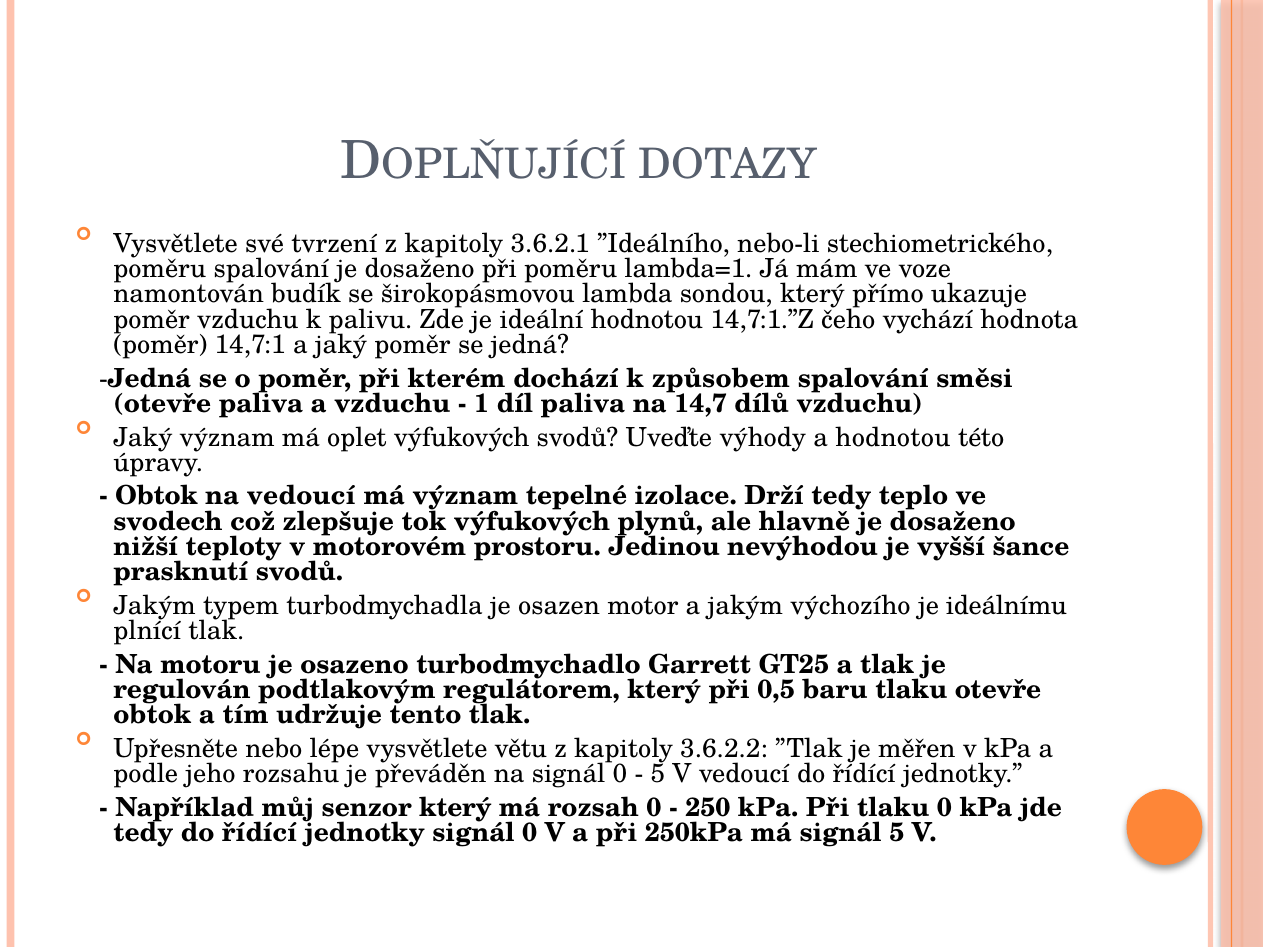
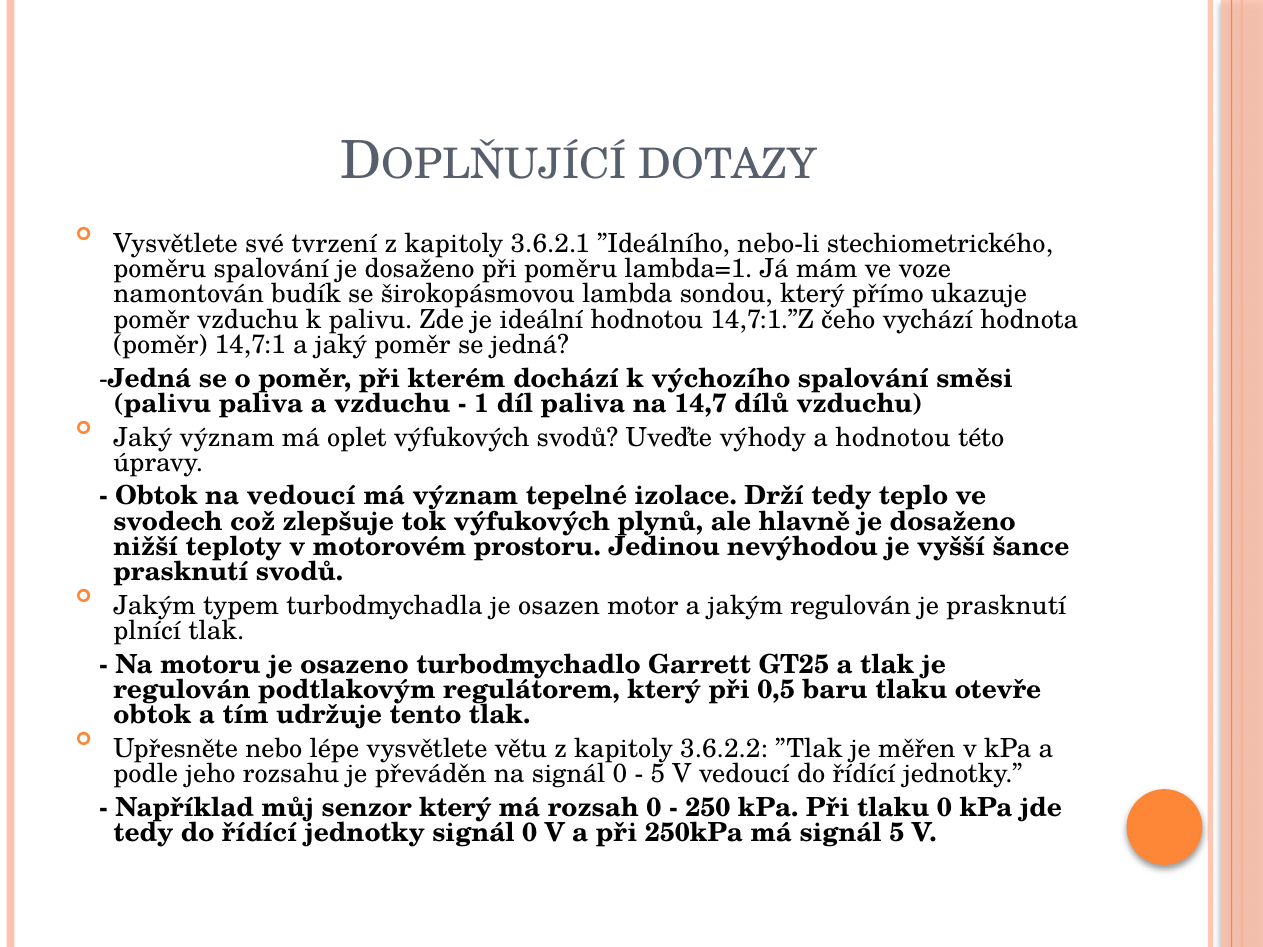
způsobem: způsobem -> výchozího
otevře at (162, 404): otevře -> palivu
jakým výchozího: výchozího -> regulován
je ideálnímu: ideálnímu -> prasknutí
